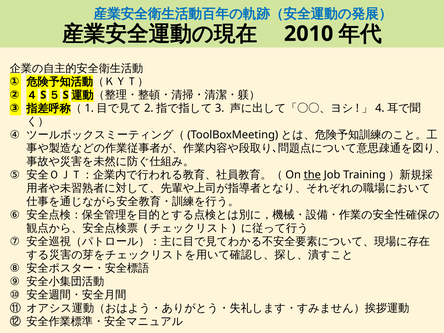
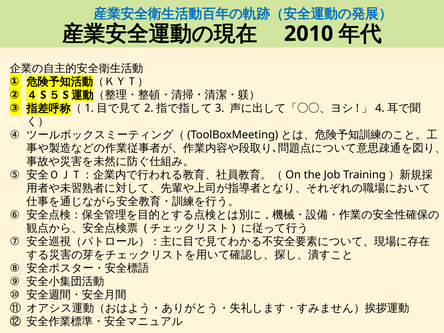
the underline: present -> none
